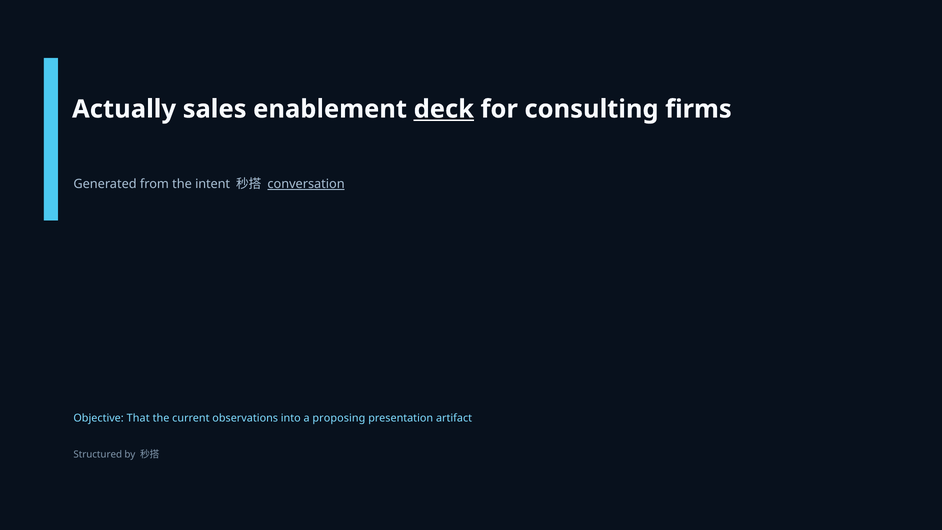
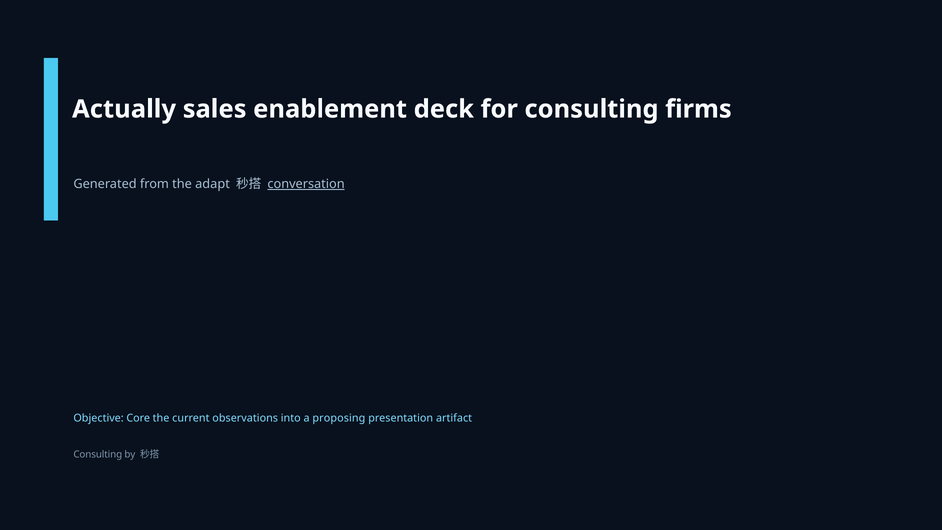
deck underline: present -> none
intent: intent -> adapt
That: That -> Core
Structured at (98, 454): Structured -> Consulting
